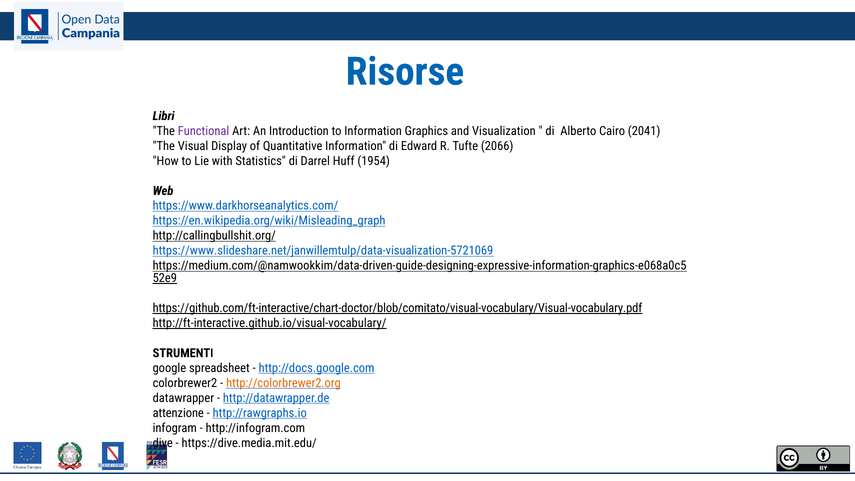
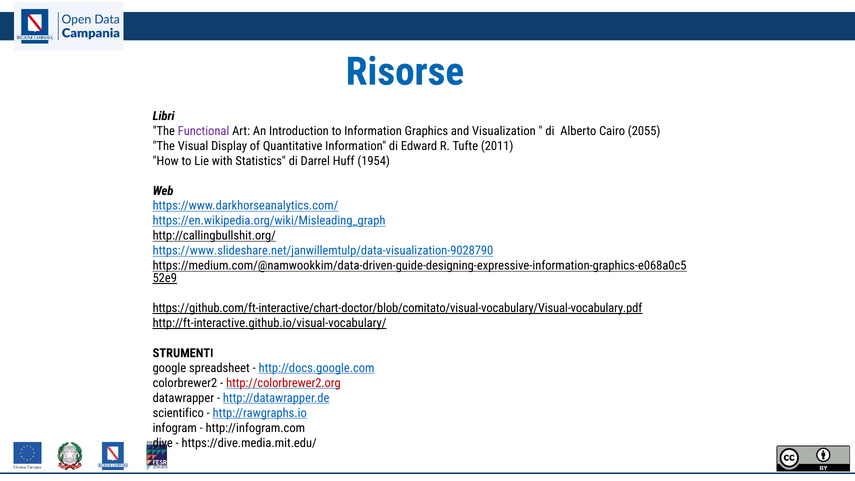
2041: 2041 -> 2055
2066: 2066 -> 2011
https://www.slideshare.net/janwillemtulp/data-visualization-5721069: https://www.slideshare.net/janwillemtulp/data-visualization-5721069 -> https://www.slideshare.net/janwillemtulp/data-visualization-9028790
http://colorbrewer2.org colour: orange -> red
attenzione: attenzione -> scientifico
